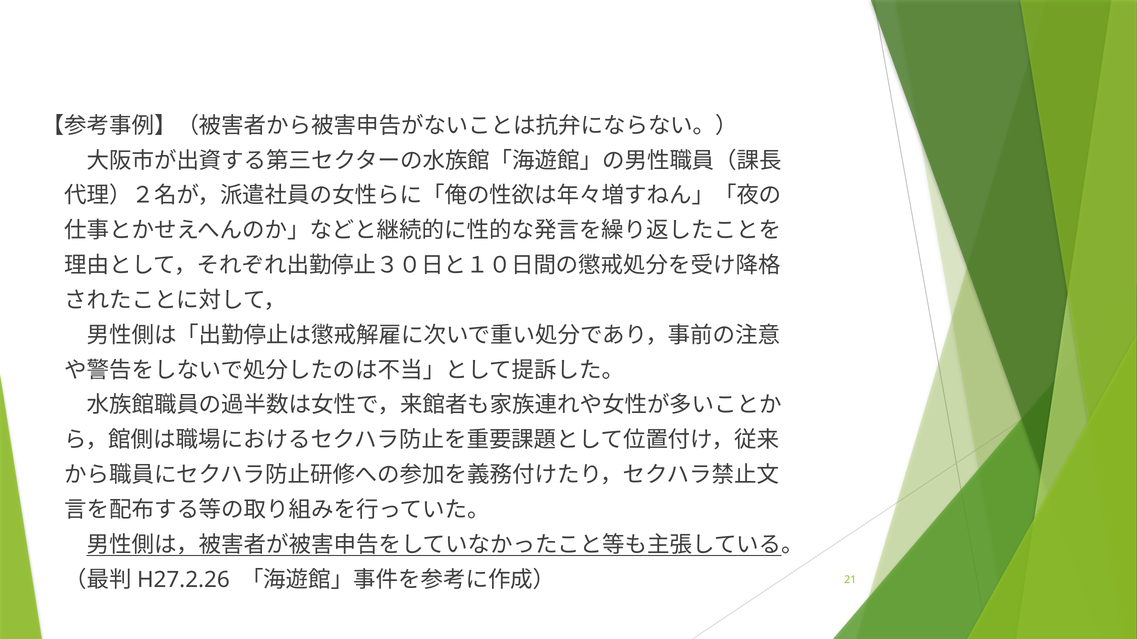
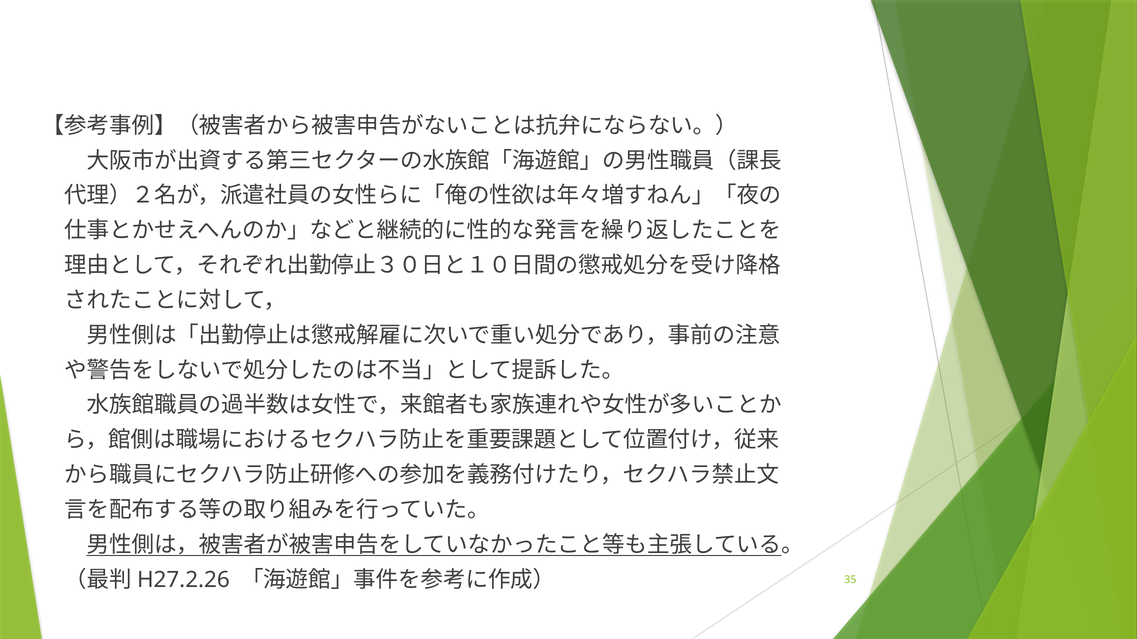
21: 21 -> 35
